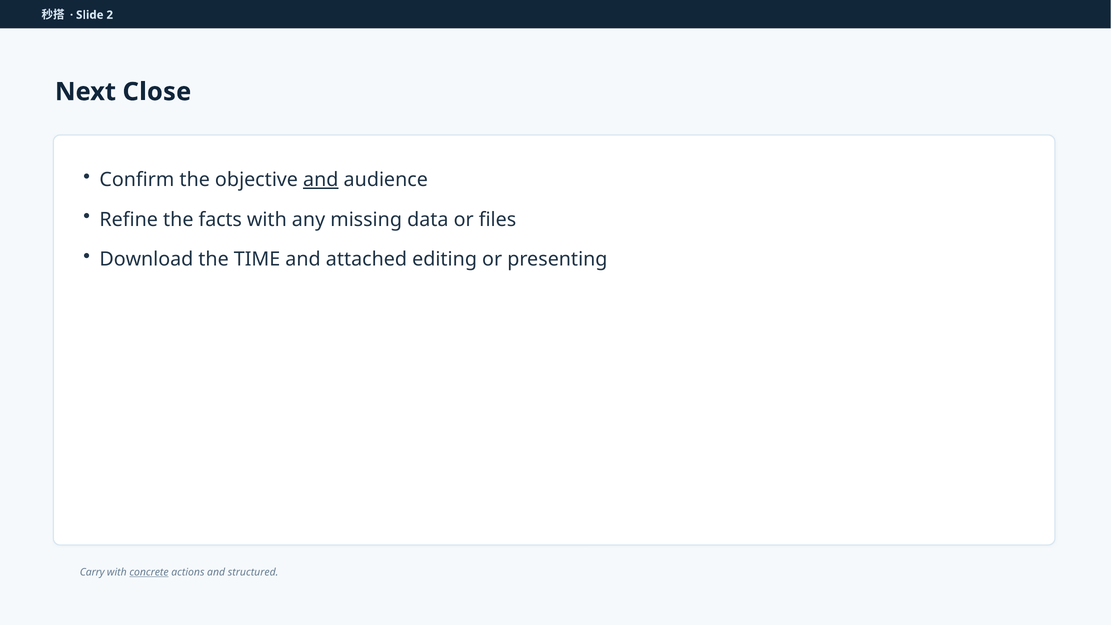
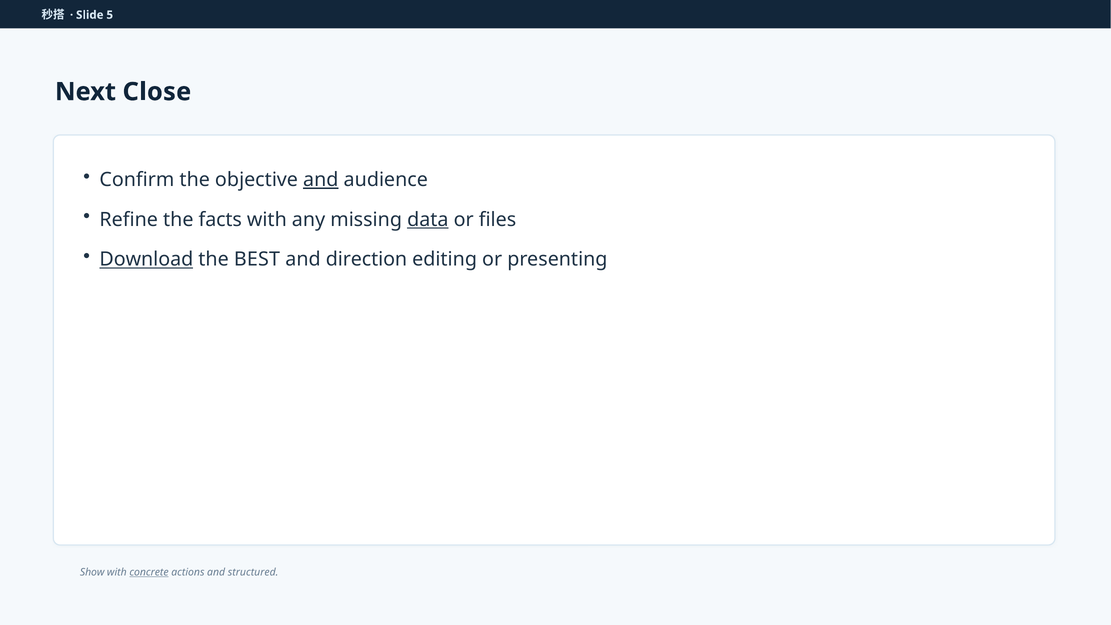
2: 2 -> 5
data underline: none -> present
Download underline: none -> present
TIME: TIME -> BEST
attached: attached -> direction
Carry: Carry -> Show
